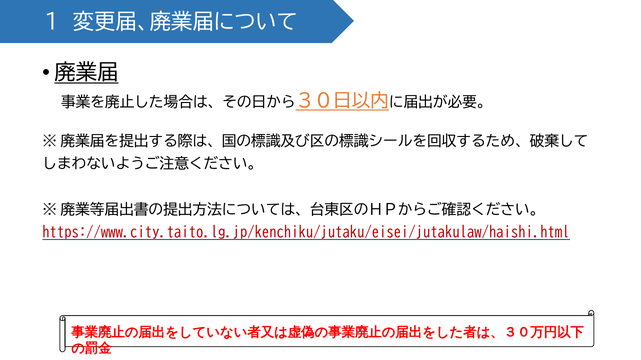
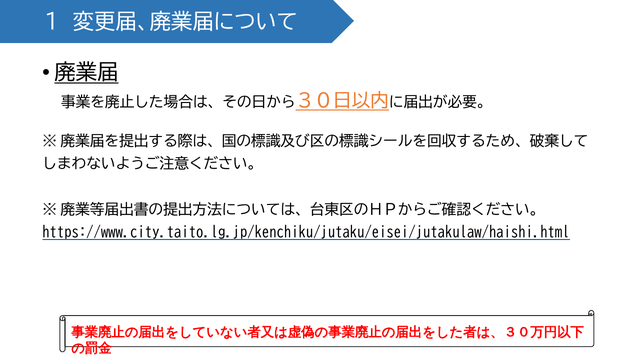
https://www.city.taito.lg.jp/kenchiku/jutaku/eisei/jutakulaw/haishi.html colour: red -> black
